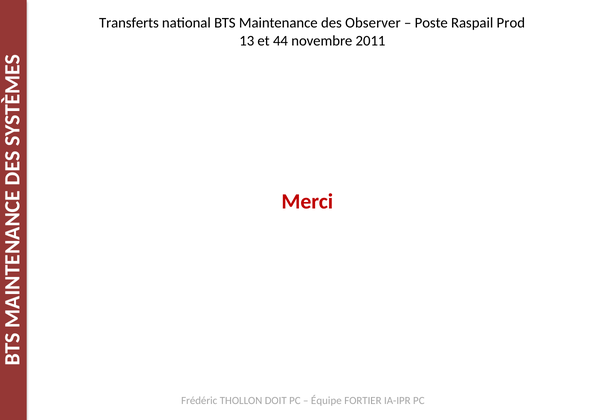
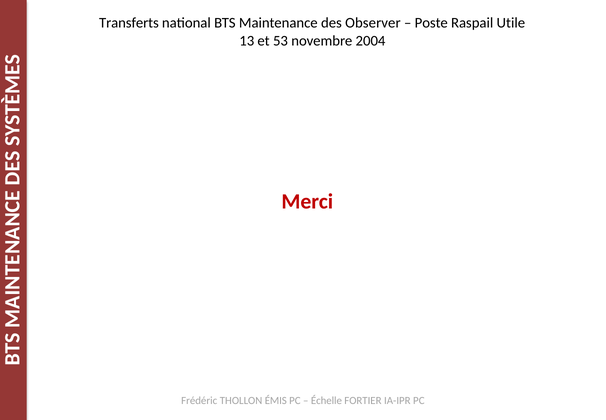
Prod: Prod -> Utile
44: 44 -> 53
2011: 2011 -> 2004
DOIT: DOIT -> ÉMIS
Équipe: Équipe -> Échelle
